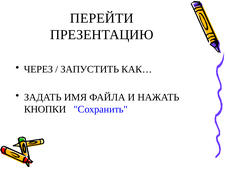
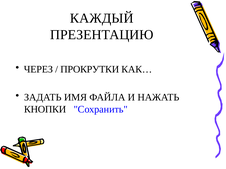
ПЕРЕЙТИ: ПЕРЕЙТИ -> КАЖДЫЙ
ЗАПУСТИТЬ: ЗАПУСТИТЬ -> ПРОКРУТКИ
